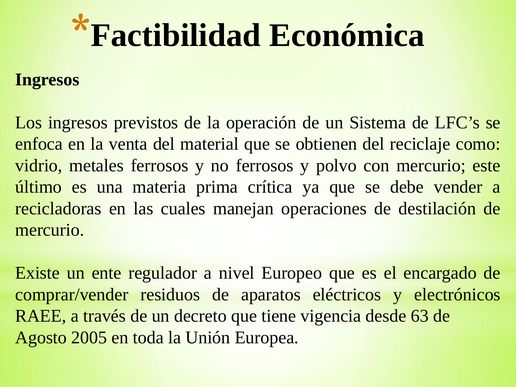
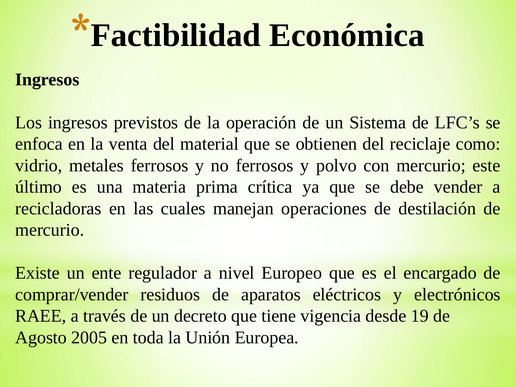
63: 63 -> 19
